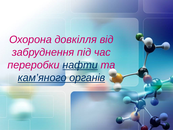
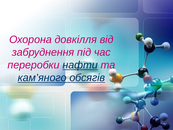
органів: органів -> обсягів
